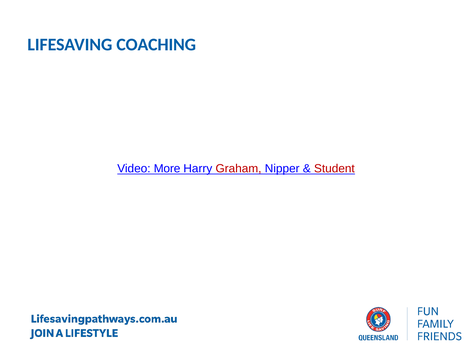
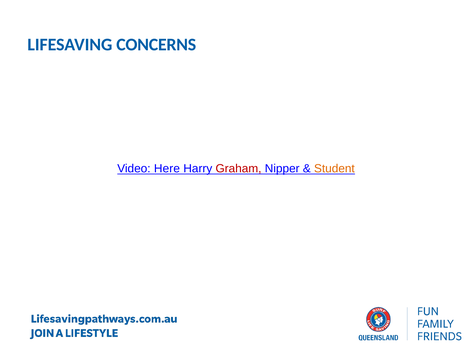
COACHING: COACHING -> CONCERNS
More: More -> Here
Student colour: red -> orange
